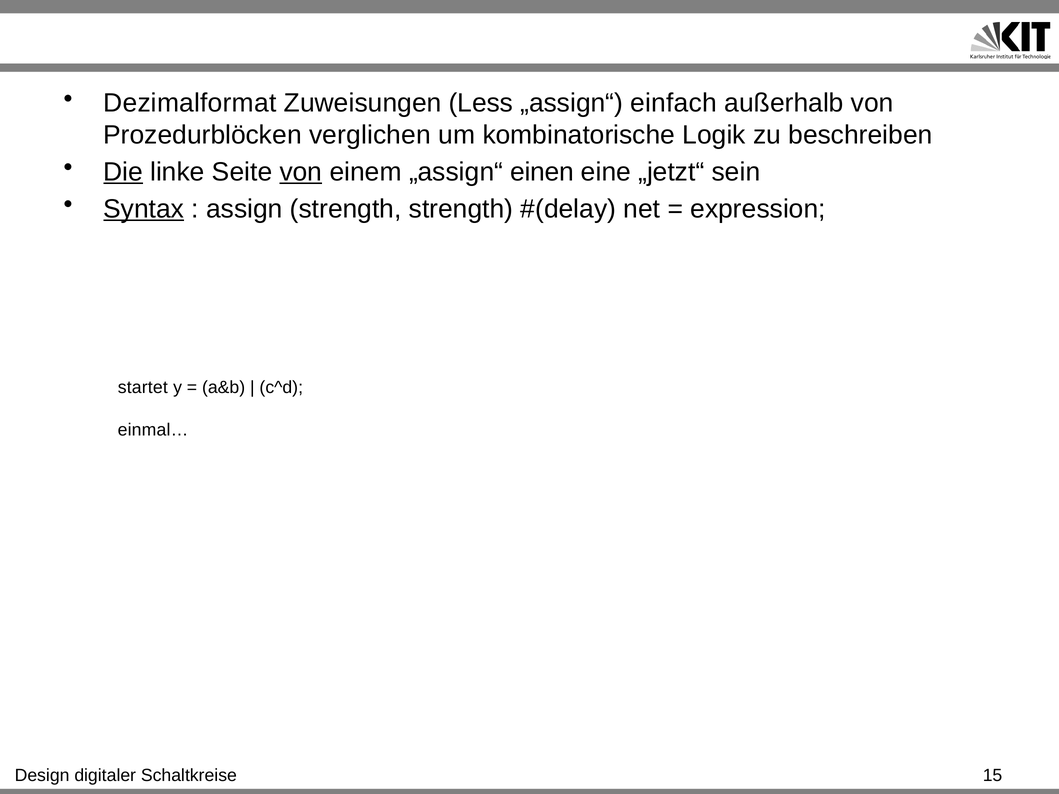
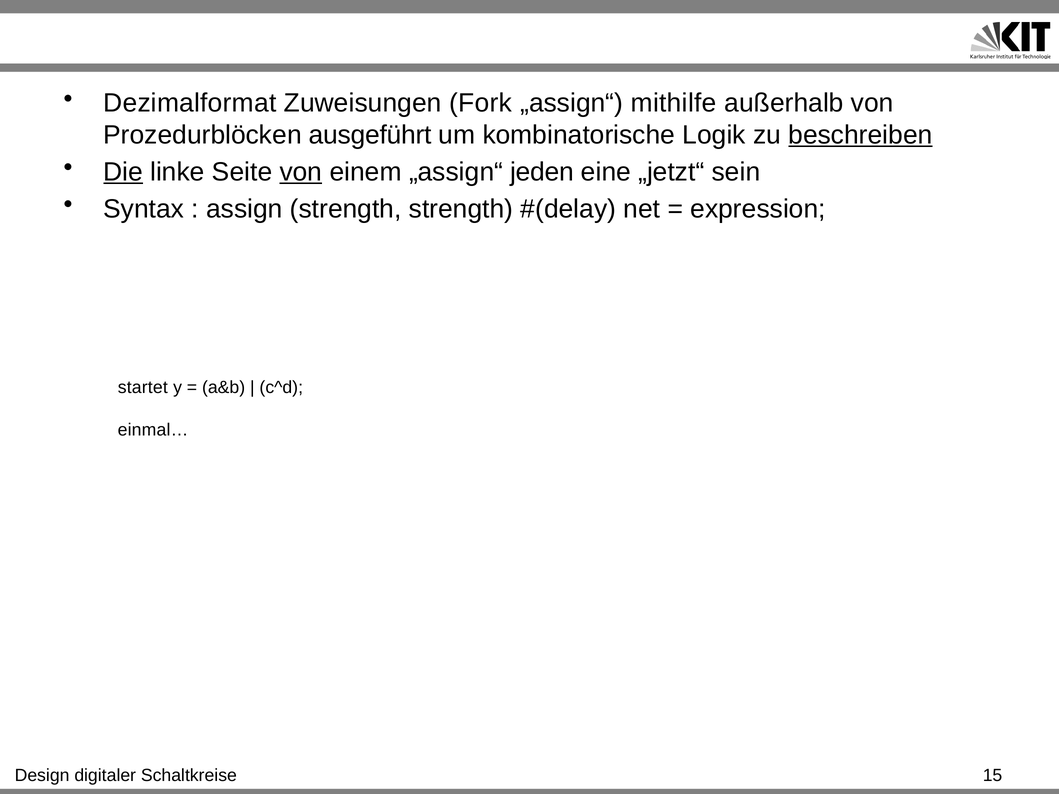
Less: Less -> Fork
einfach: einfach -> mithilfe
verglichen: verglichen -> ausgeführt
beschreiben underline: none -> present
einen: einen -> jeden
Syntax underline: present -> none
